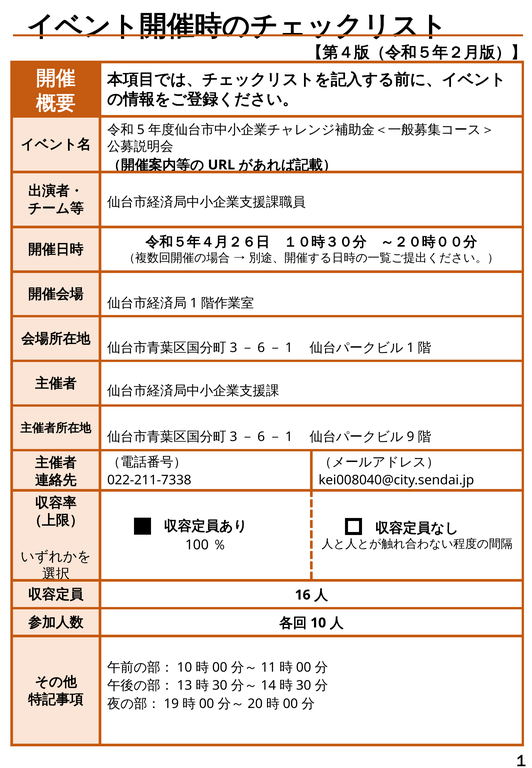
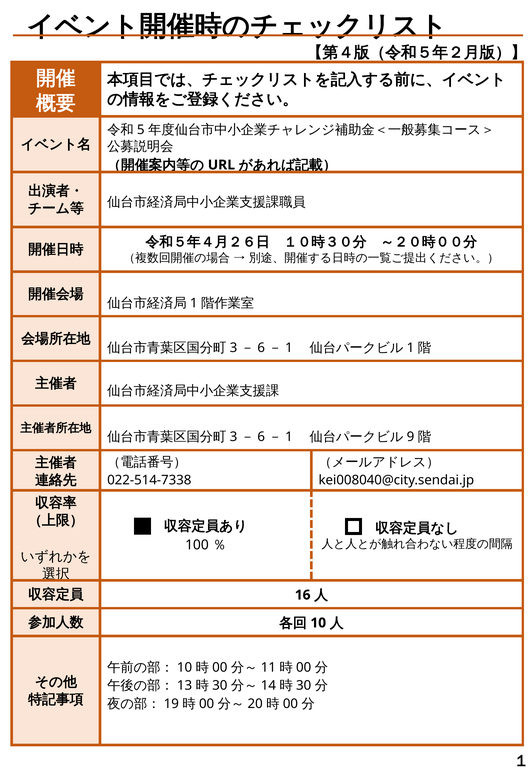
022-211-7338: 022-211-7338 -> 022-514-7338
